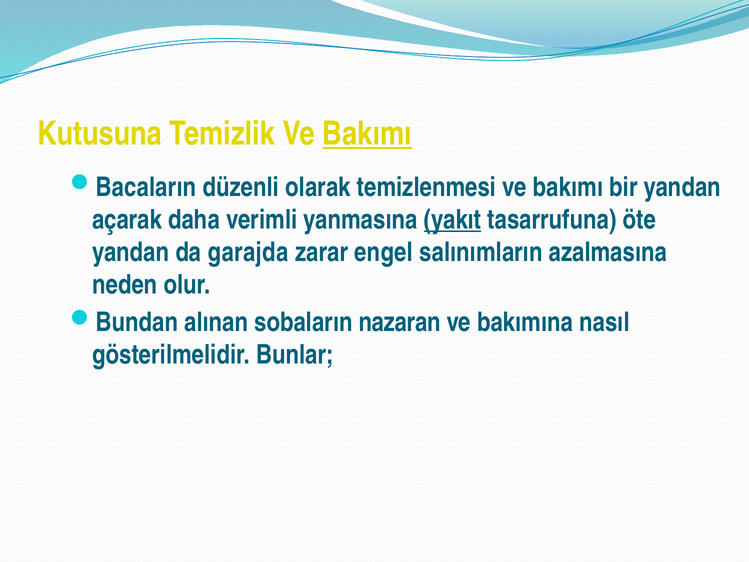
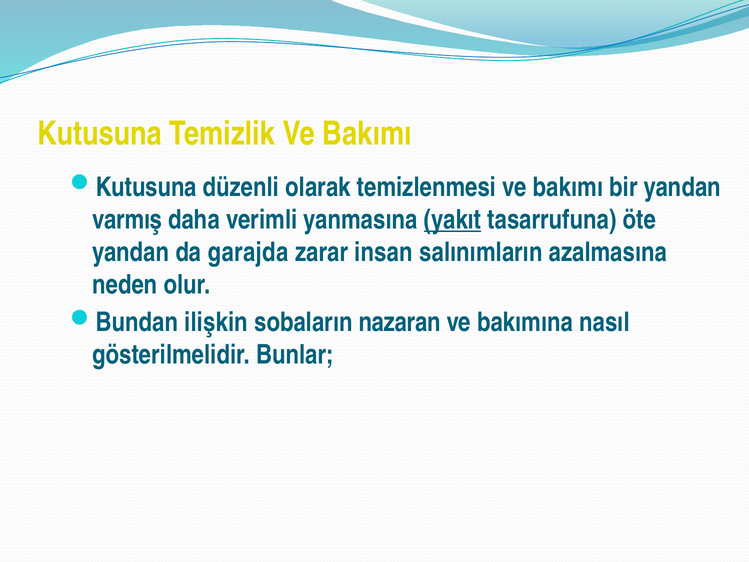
Bakımı at (367, 134) underline: present -> none
Bacaların at (146, 187): Bacaların -> Kutusuna
açarak: açarak -> varmış
engel: engel -> insan
alınan: alınan -> ilişkin
